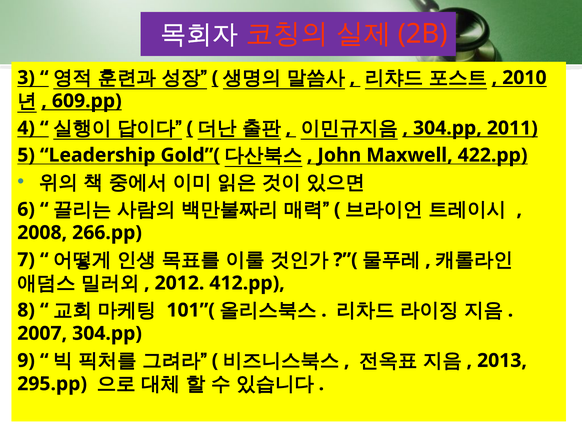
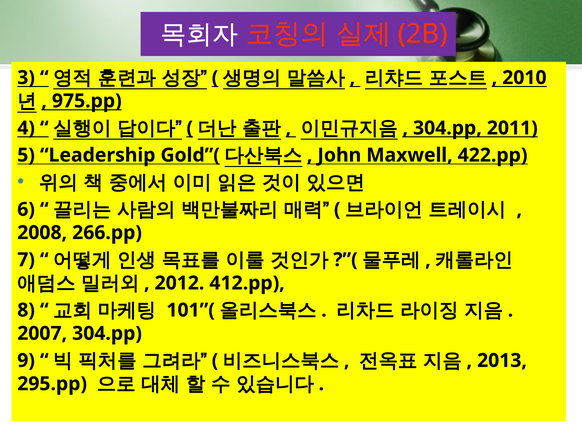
609.pp: 609.pp -> 975.pp
